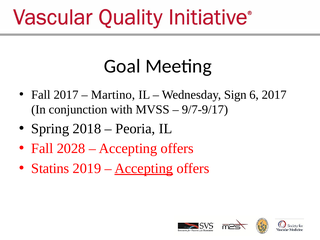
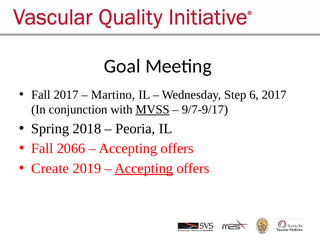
Sign: Sign -> Step
MVSS underline: none -> present
2028: 2028 -> 2066
Statins: Statins -> Create
